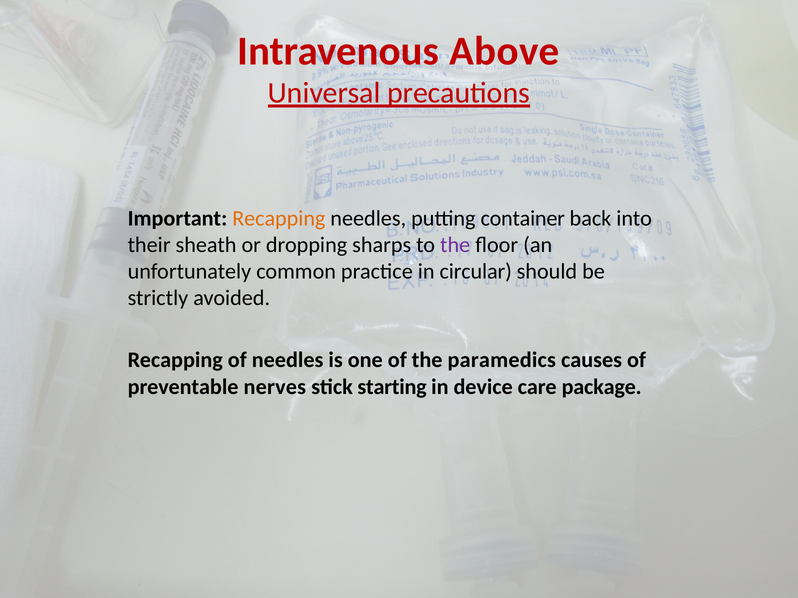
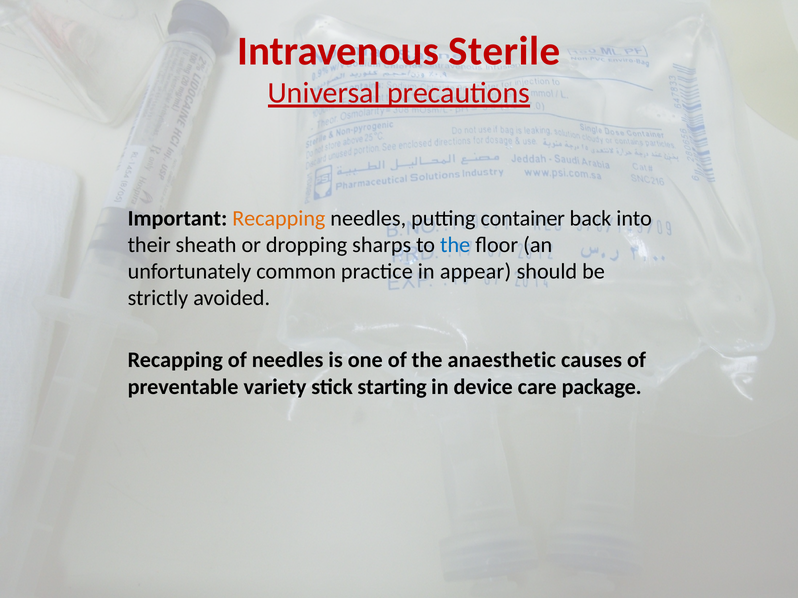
Above: Above -> Sterile
the at (455, 245) colour: purple -> blue
circular: circular -> appear
paramedics: paramedics -> anaesthetic
nerves: nerves -> variety
